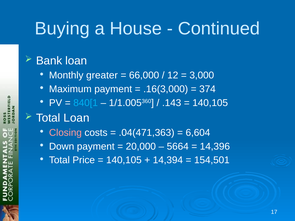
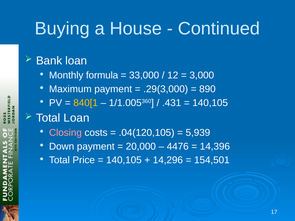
greater: greater -> formula
66,000: 66,000 -> 33,000
.16(3,000: .16(3,000 -> .29(3,000
374: 374 -> 890
840[1 colour: light blue -> yellow
.143: .143 -> .431
.04(471,363: .04(471,363 -> .04(120,105
6,604: 6,604 -> 5,939
5664: 5664 -> 4476
14,394: 14,394 -> 14,296
